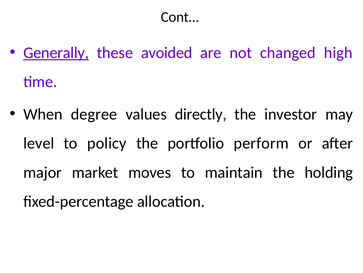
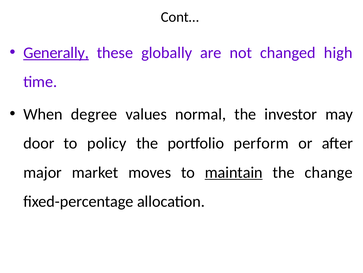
avoided: avoided -> globally
directly: directly -> normal
level: level -> door
maintain underline: none -> present
holding: holding -> change
